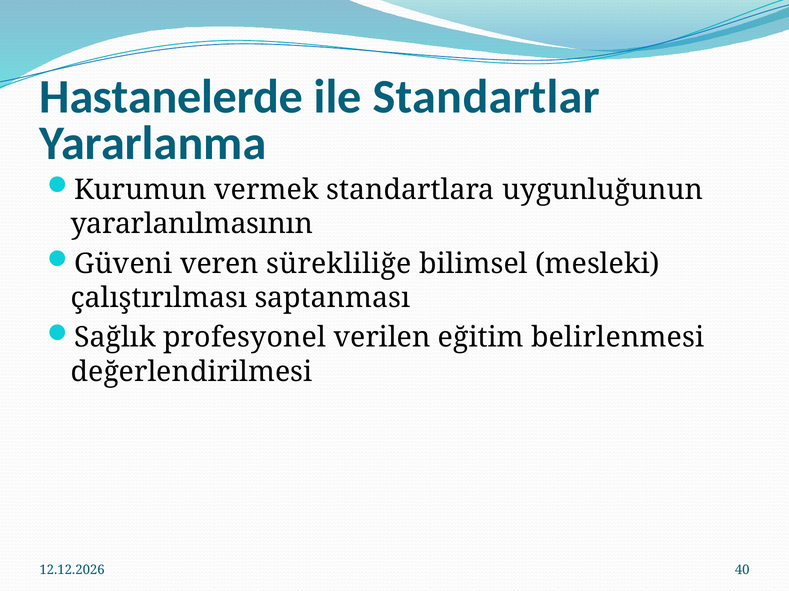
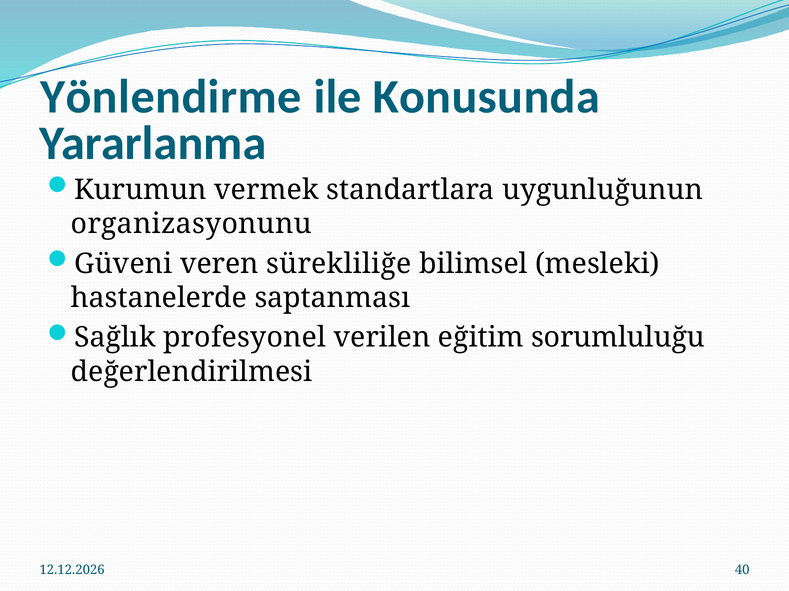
Hastanelerde: Hastanelerde -> Yönlendirme
Standartlar: Standartlar -> Konusunda
yararlanılmasının: yararlanılmasının -> organizasyonunu
çalıştırılması: çalıştırılması -> hastanelerde
belirlenmesi: belirlenmesi -> sorumluluğu
